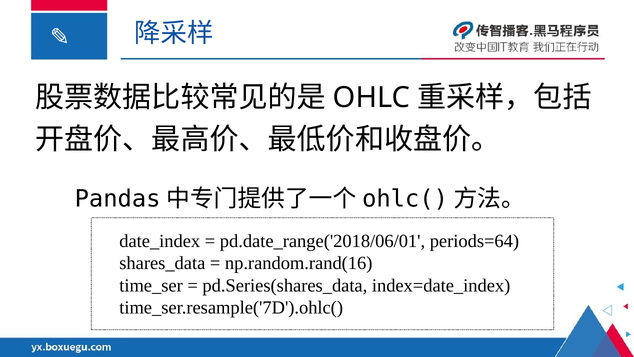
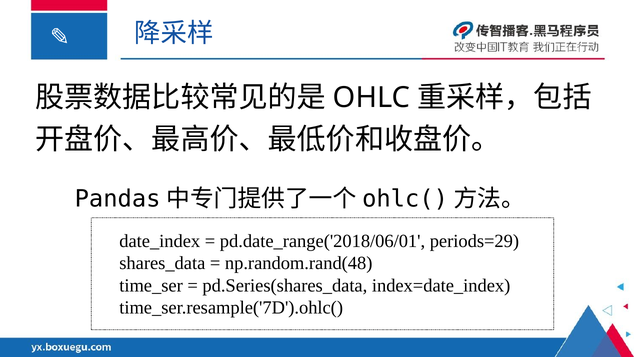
periods=64: periods=64 -> periods=29
np.random.rand(16: np.random.rand(16 -> np.random.rand(48
